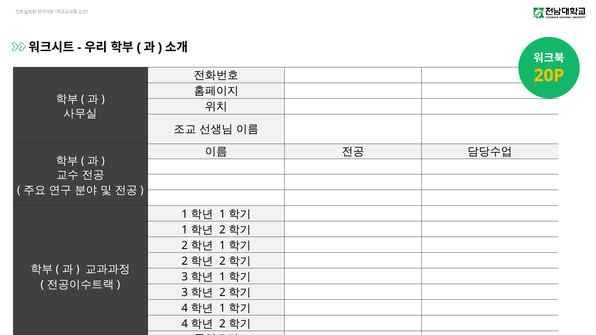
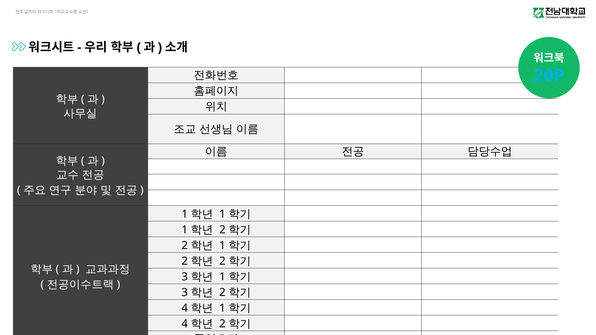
20P colour: yellow -> light blue
